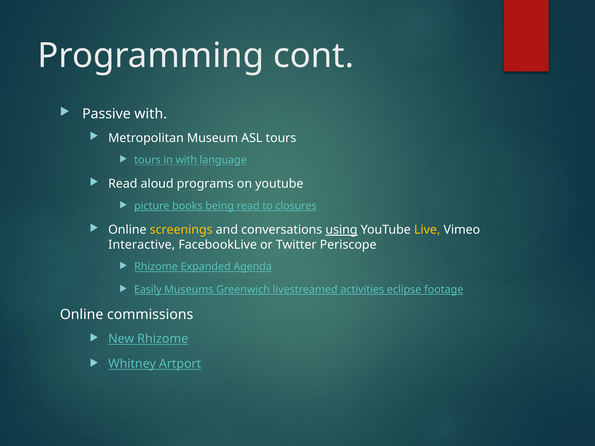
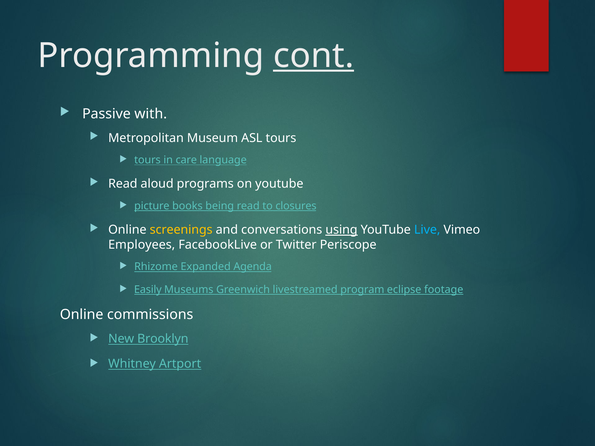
cont underline: none -> present
in with: with -> care
Live colour: yellow -> light blue
Interactive: Interactive -> Employees
activities: activities -> program
New Rhizome: Rhizome -> Brooklyn
